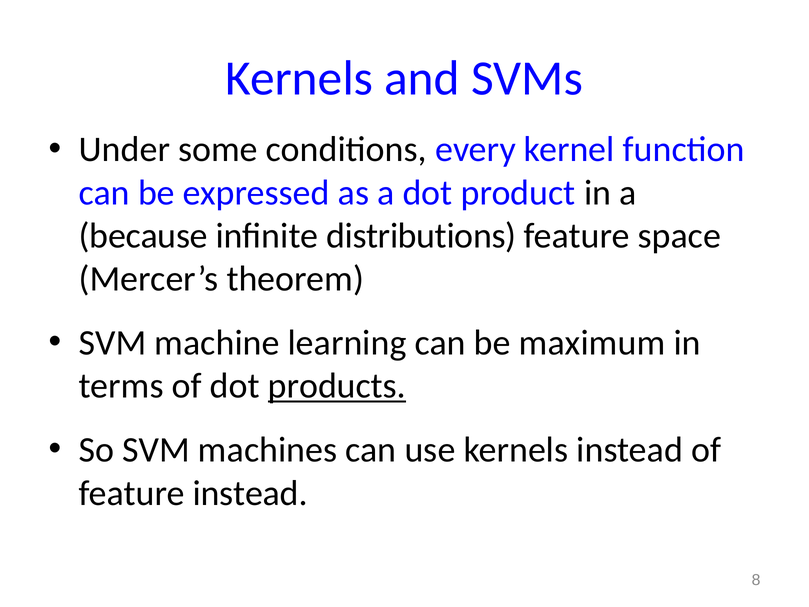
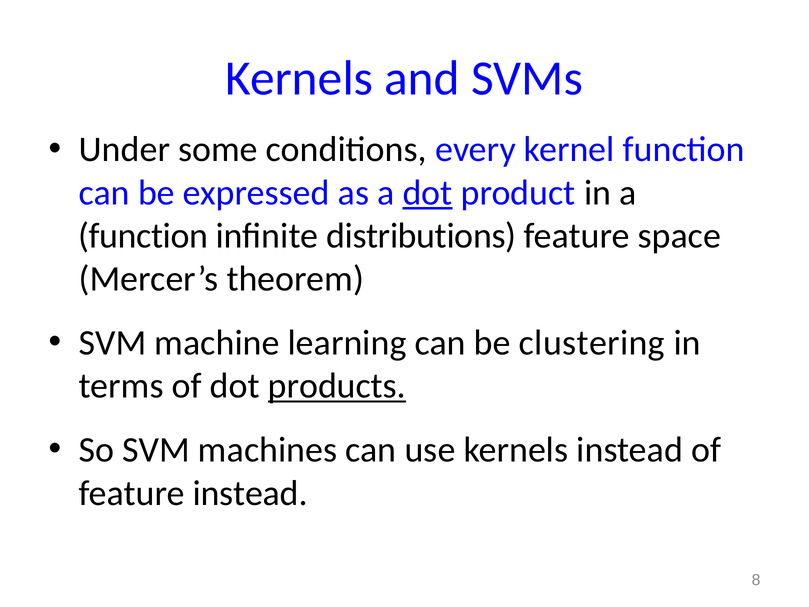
dot at (428, 193) underline: none -> present
because at (143, 236): because -> function
maximum: maximum -> clustering
